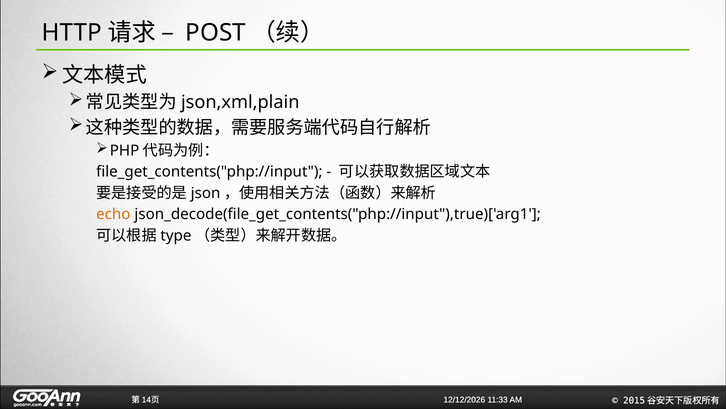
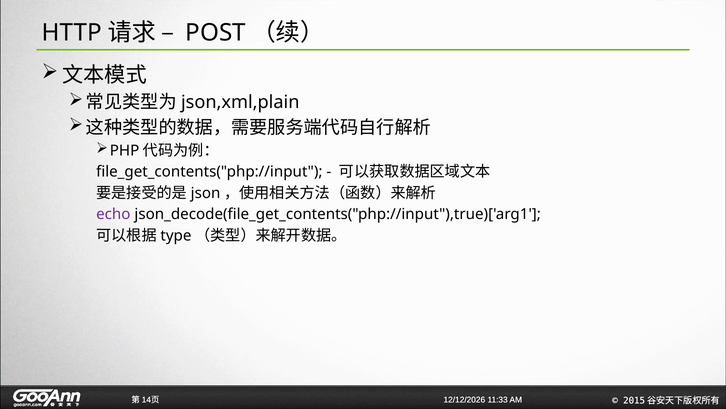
echo colour: orange -> purple
